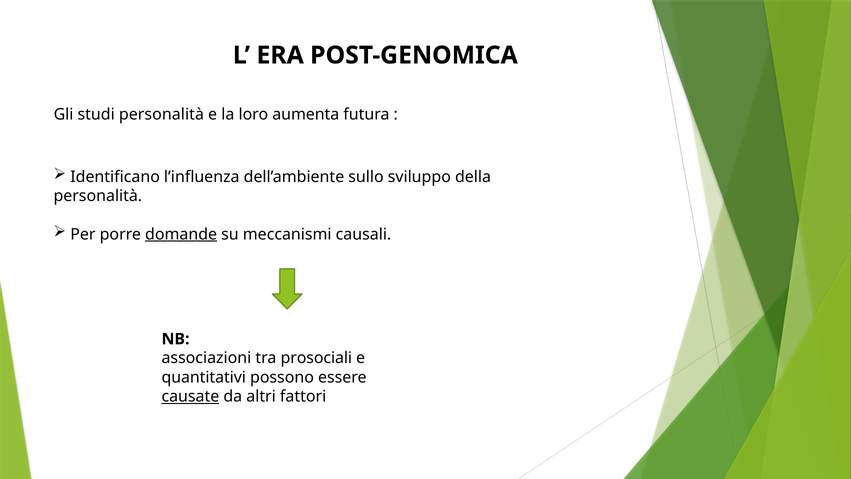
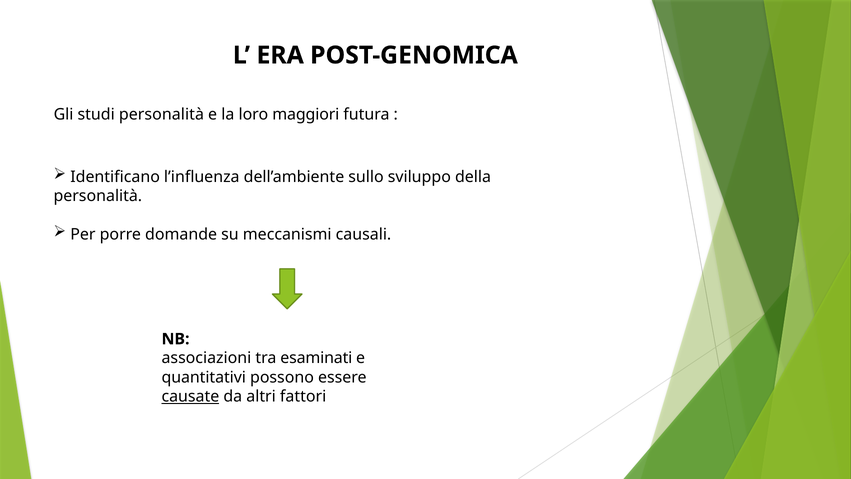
aumenta: aumenta -> maggiori
domande underline: present -> none
prosociali: prosociali -> esaminati
